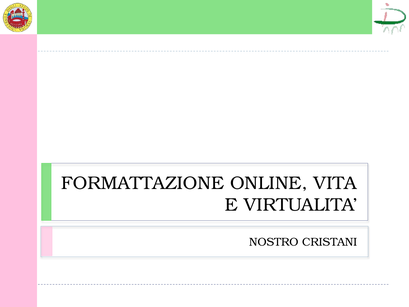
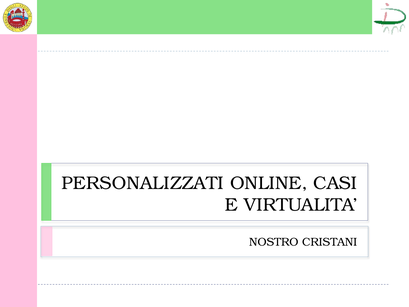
FORMATTAZIONE: FORMATTAZIONE -> PERSONALIZZATI
VITA: VITA -> CASI
